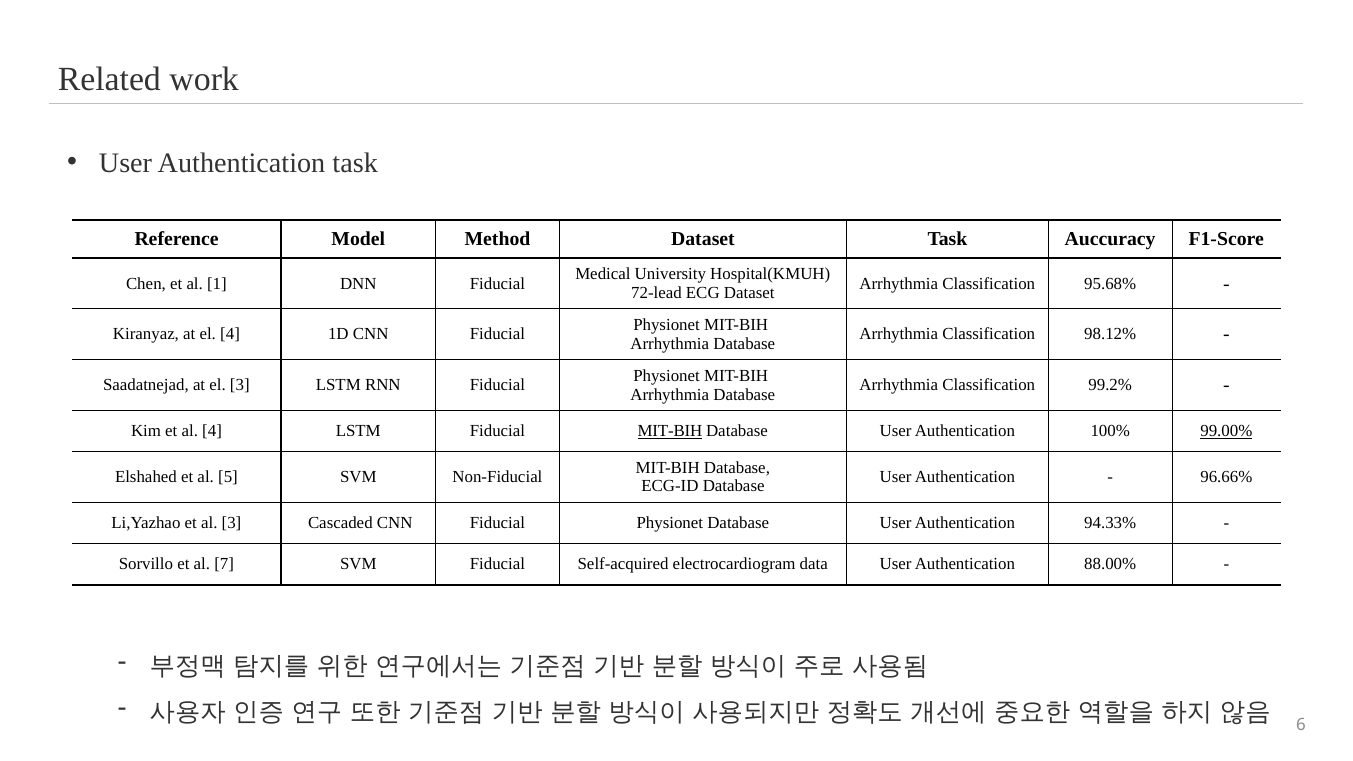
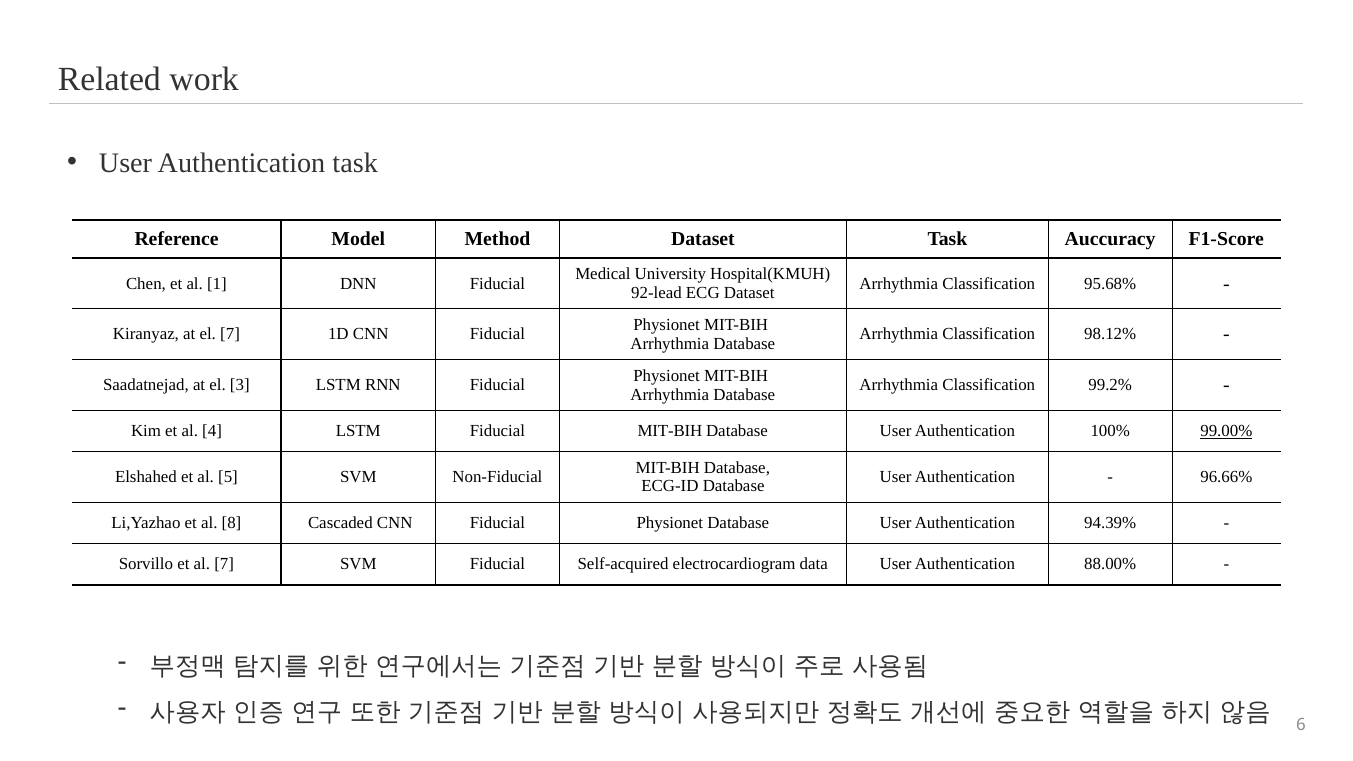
72-lead: 72-lead -> 92-lead
el 4: 4 -> 7
MIT-BIH at (670, 431) underline: present -> none
al 3: 3 -> 8
94.33%: 94.33% -> 94.39%
